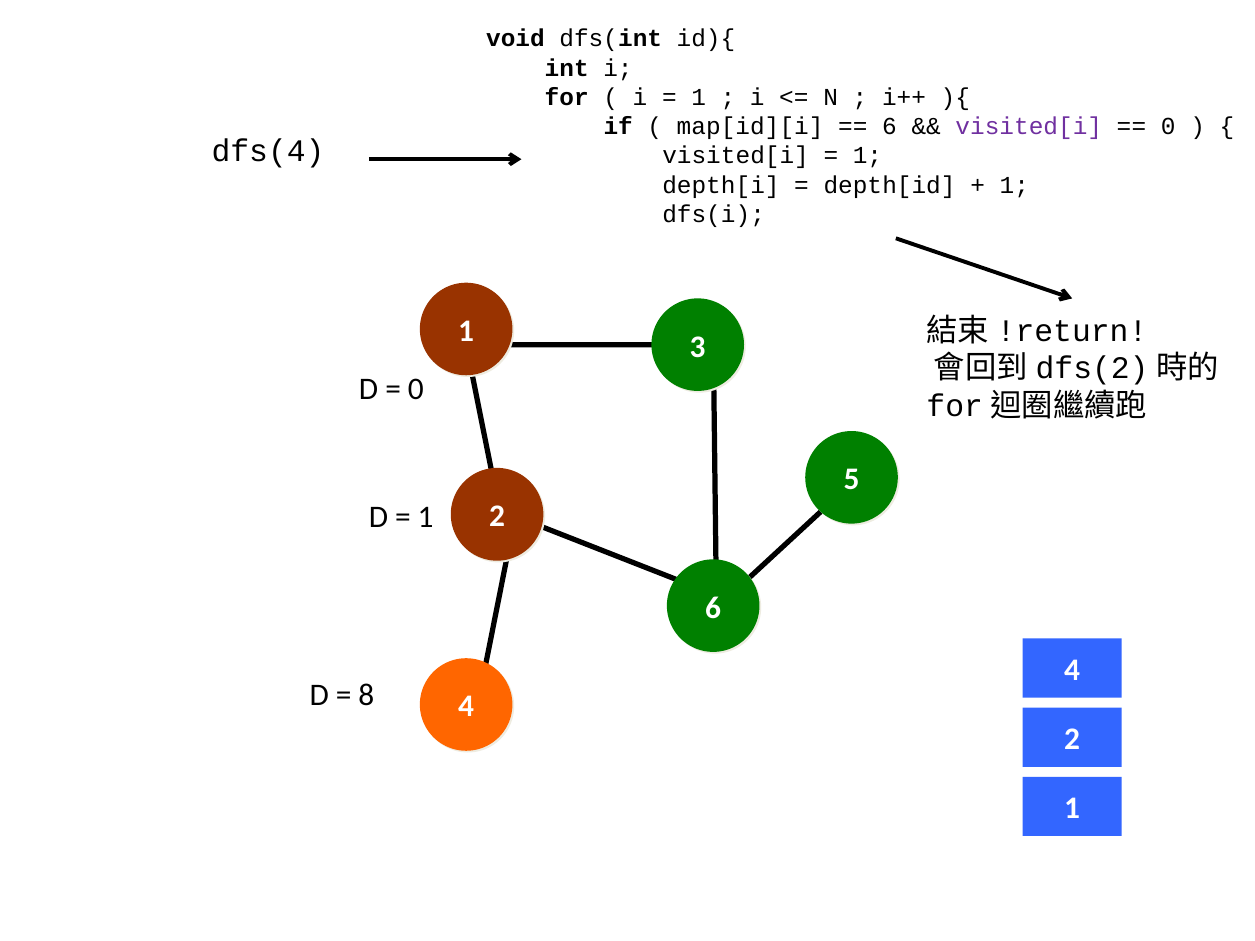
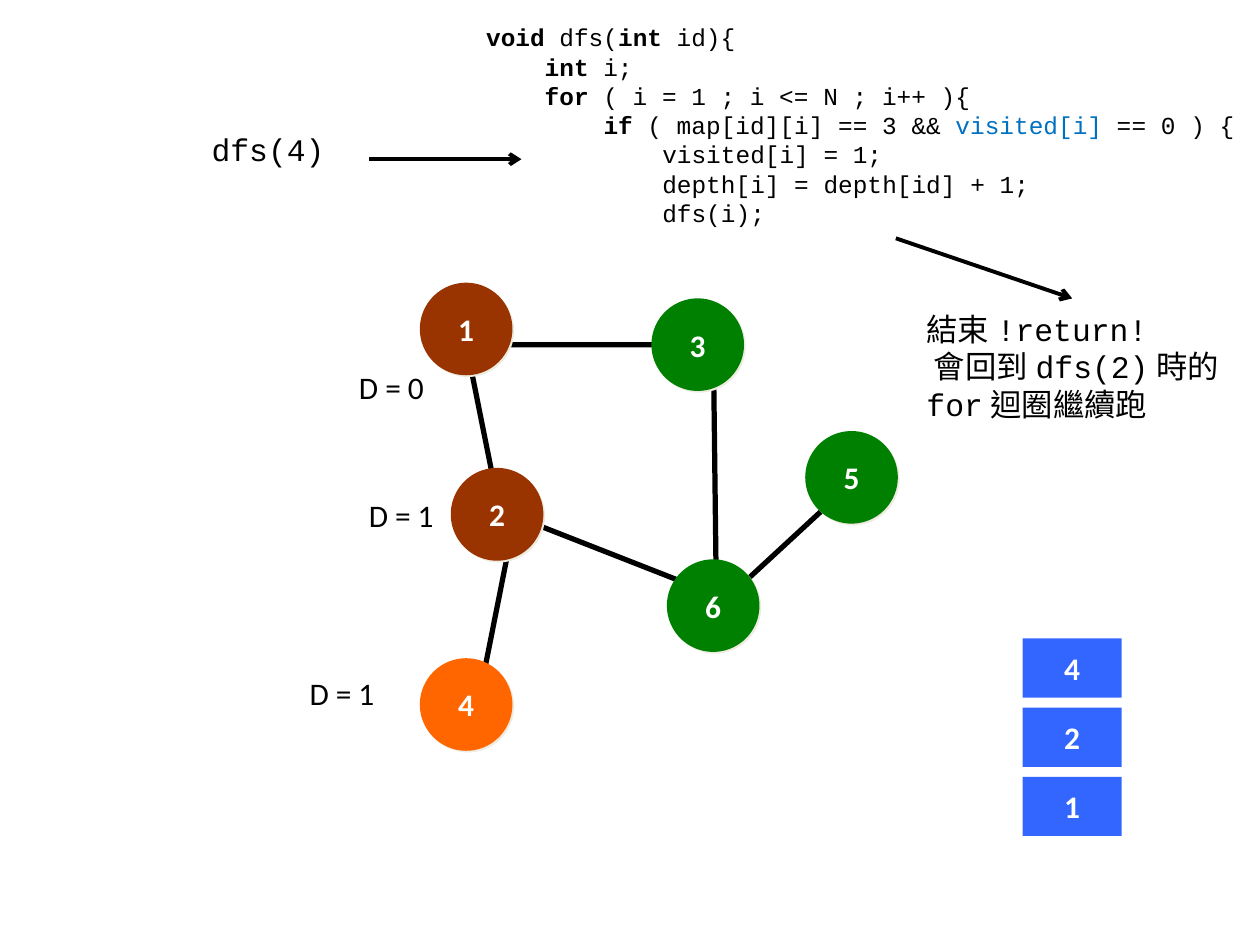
6 at (889, 127): 6 -> 3
visited[i at (1029, 127) colour: purple -> blue
8 at (366, 695): 8 -> 1
